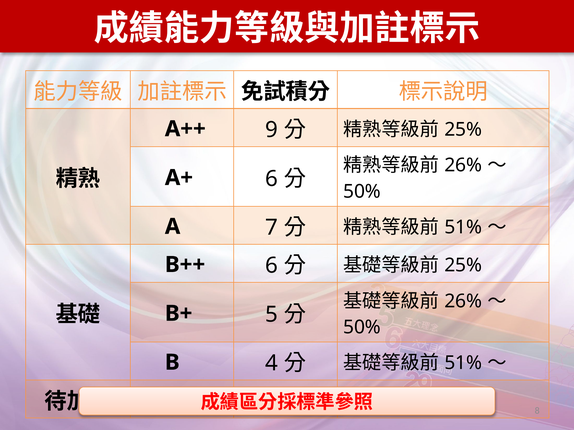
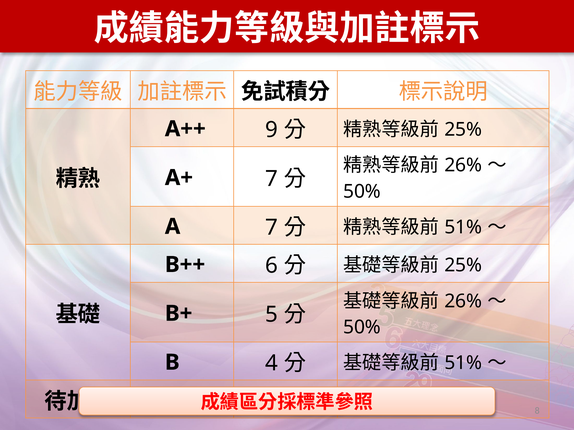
A+ 6: 6 -> 7
